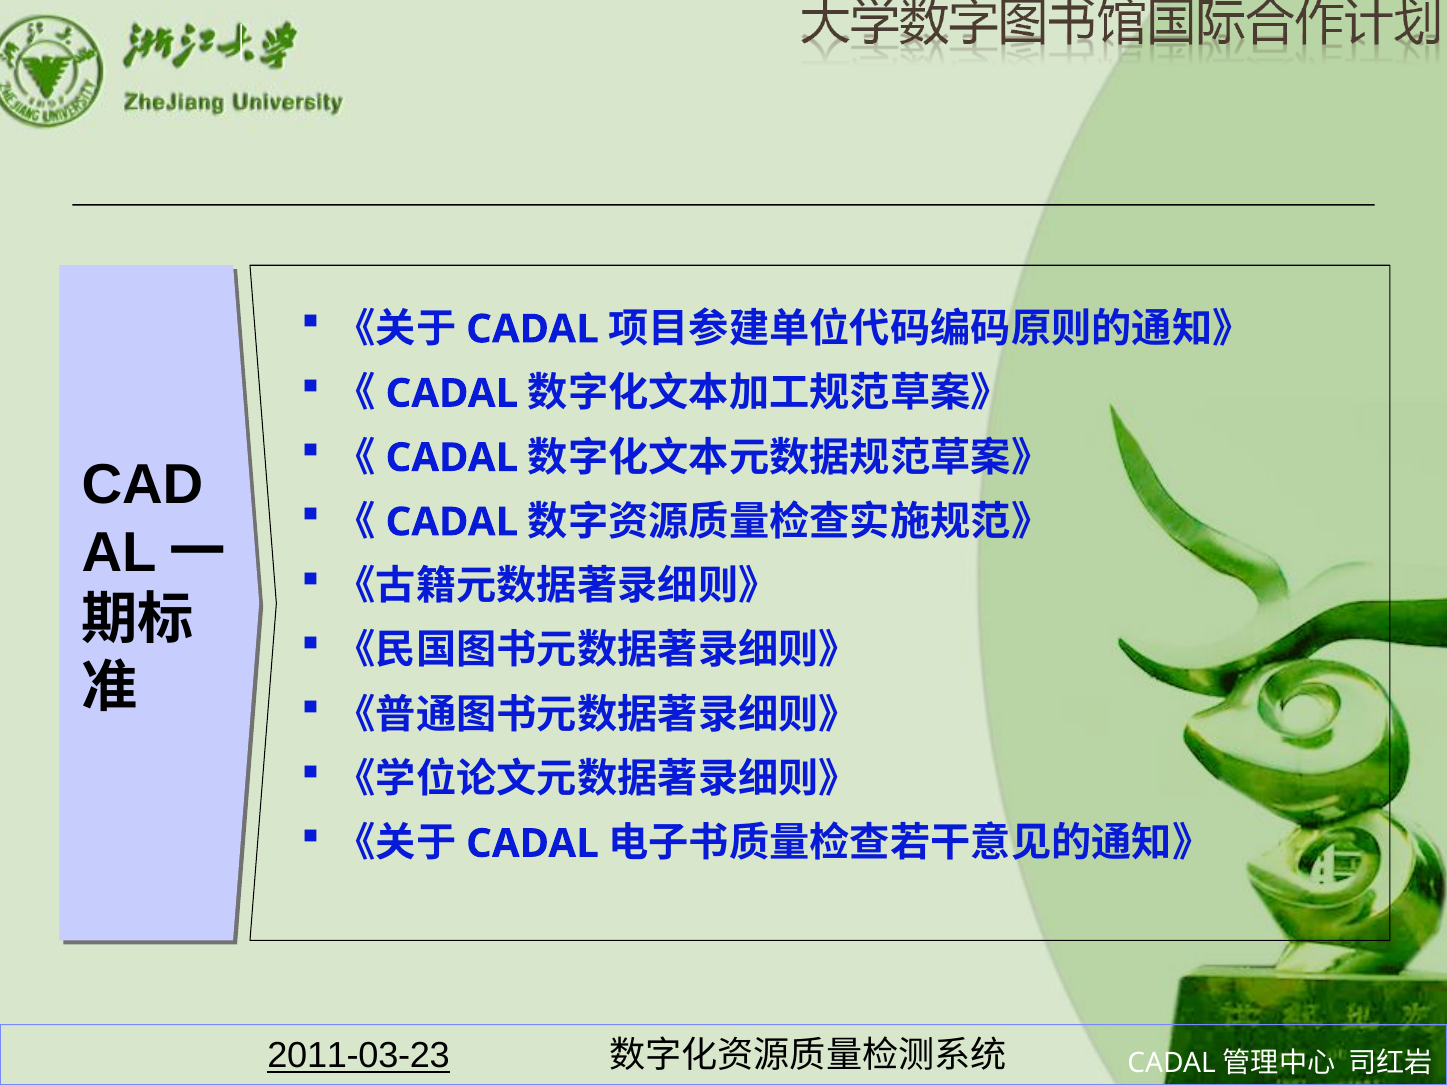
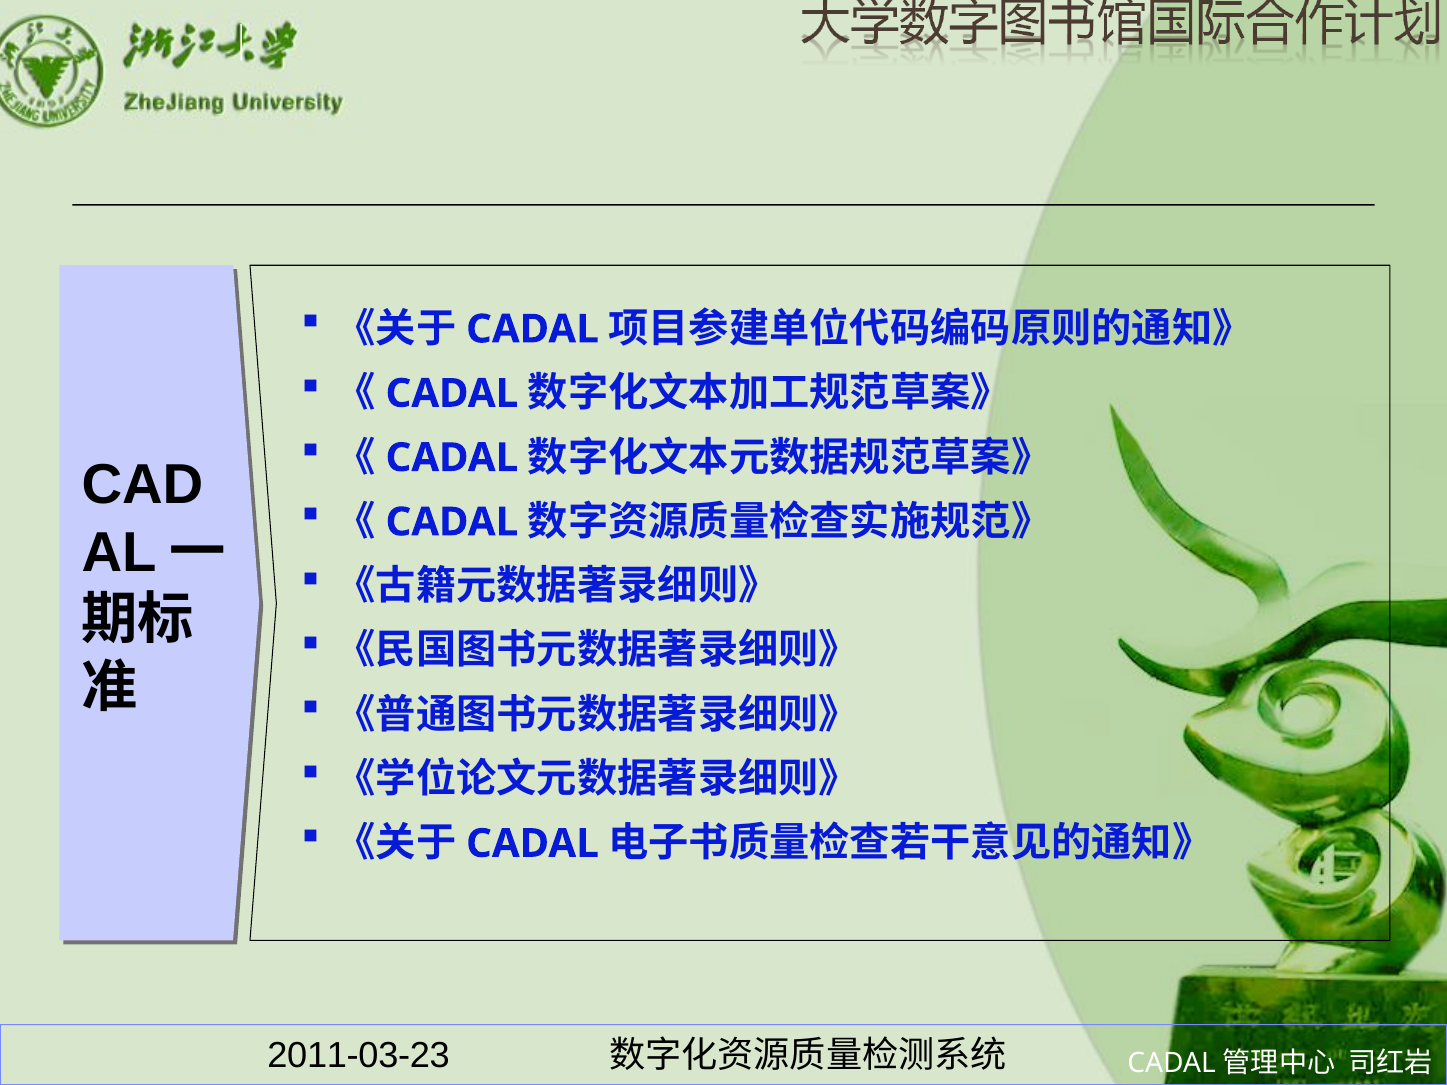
2011-03-23 underline: present -> none
